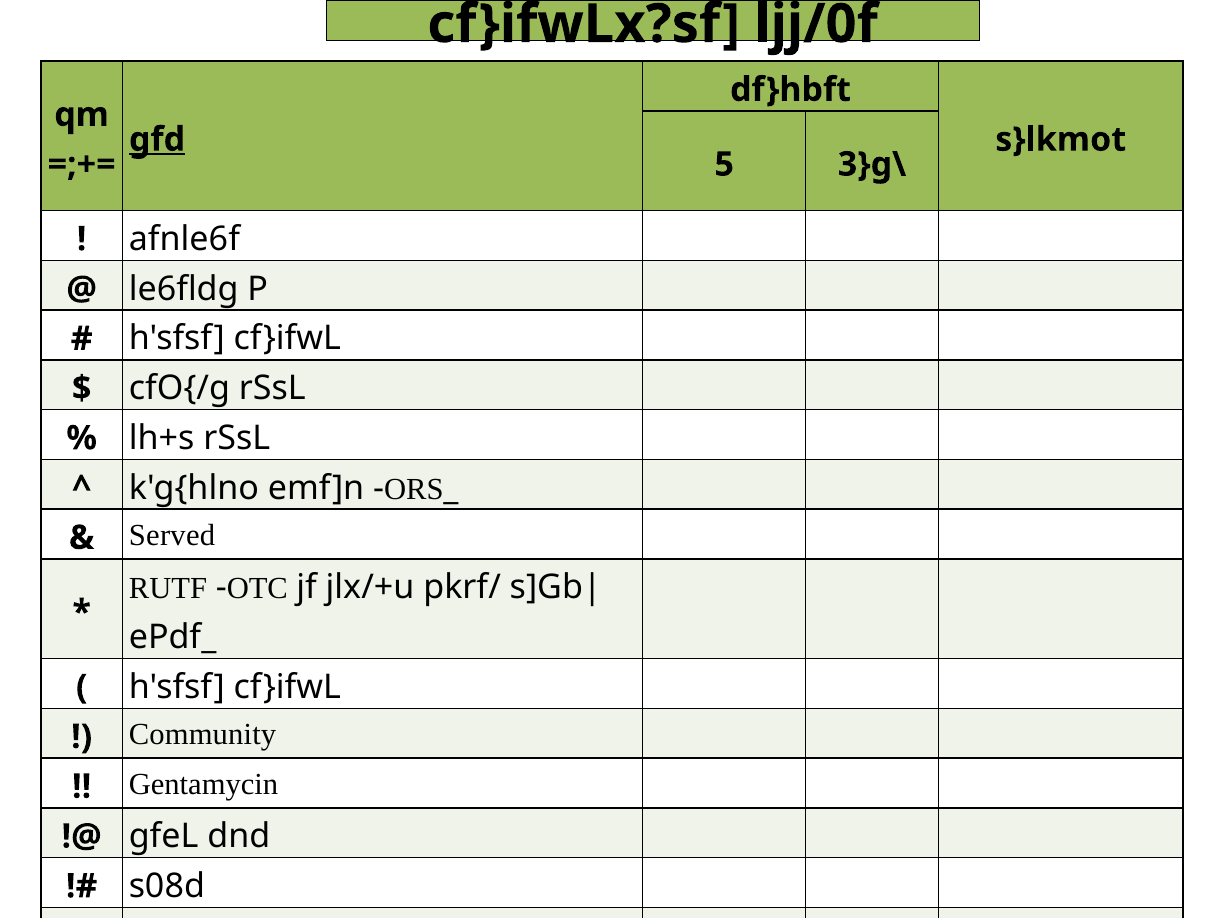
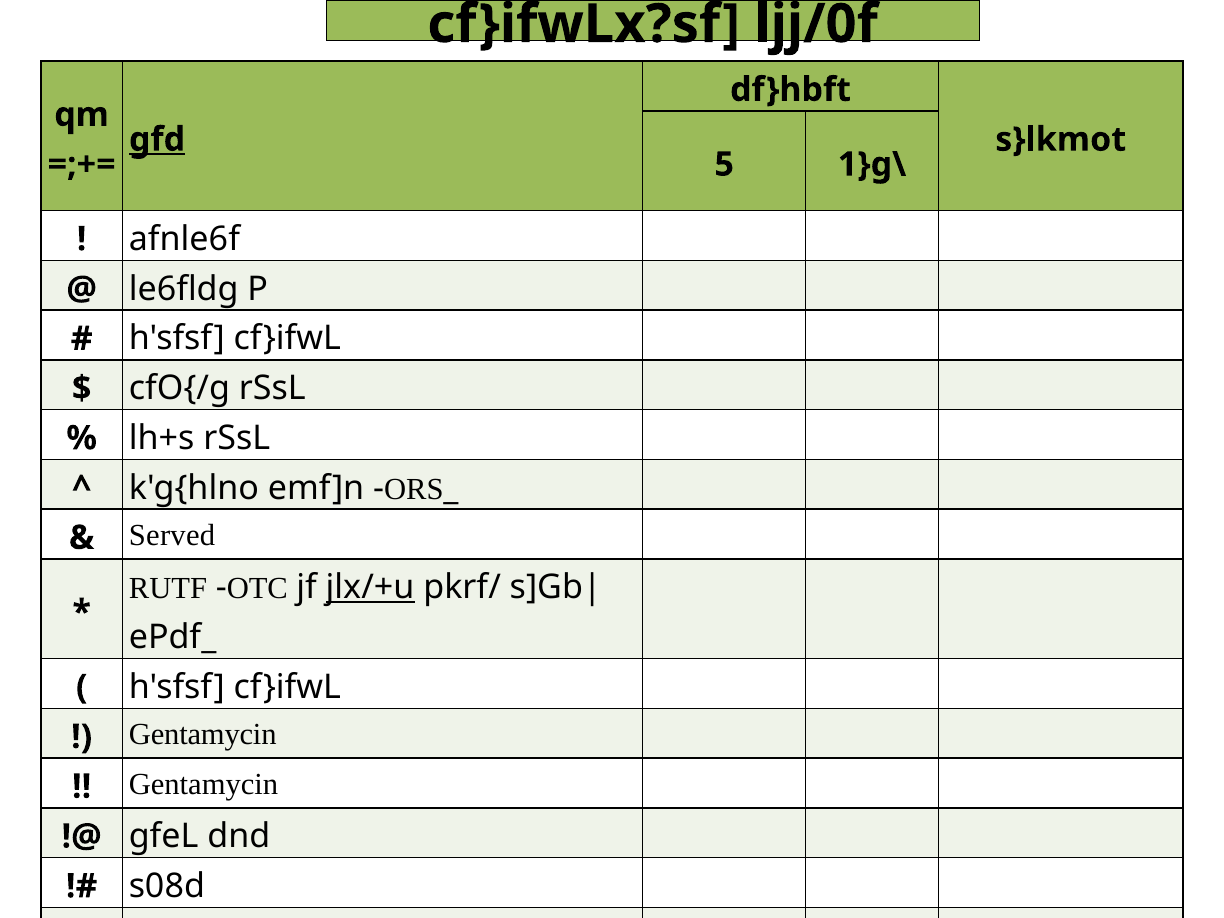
3}g\: 3}g\ -> 1}g\
jlx/+u underline: none -> present
Community at (203, 735): Community -> Gentamycin
